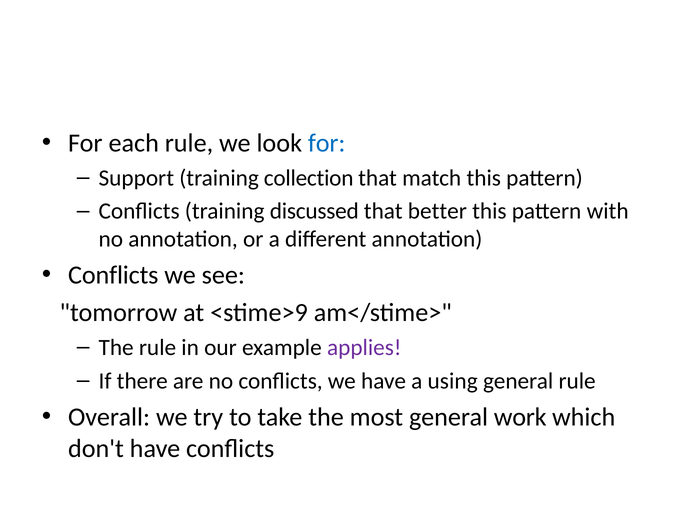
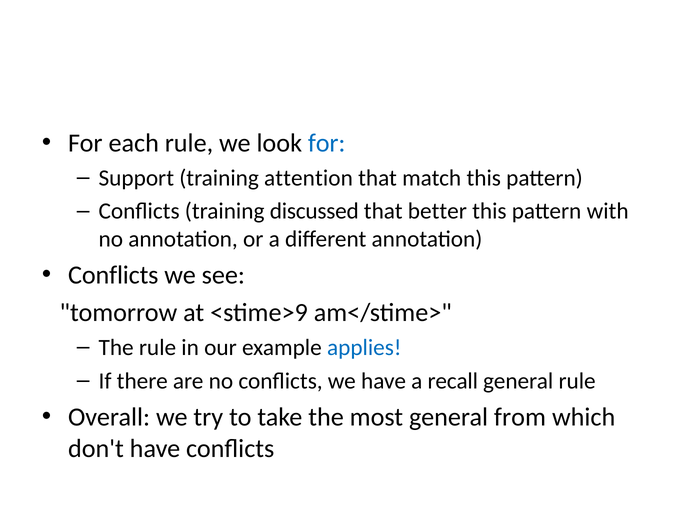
collection: collection -> attention
applies colour: purple -> blue
using: using -> recall
work: work -> from
